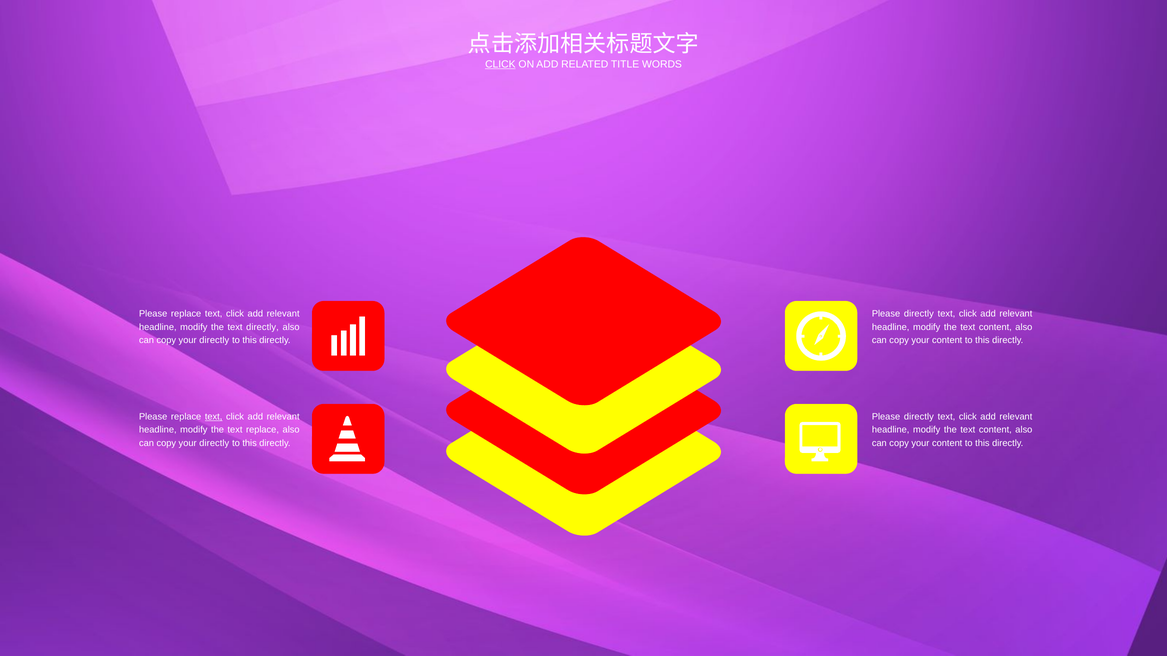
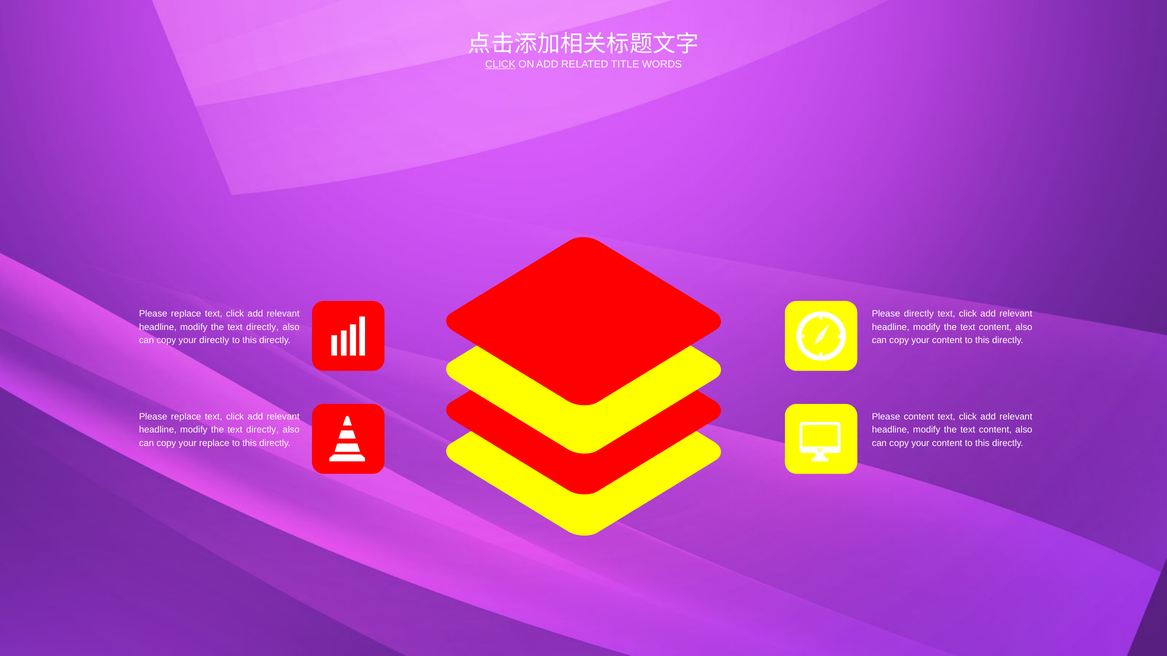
text at (214, 417) underline: present -> none
directly at (919, 417): directly -> content
replace at (262, 430): replace -> directly
directly at (214, 443): directly -> replace
